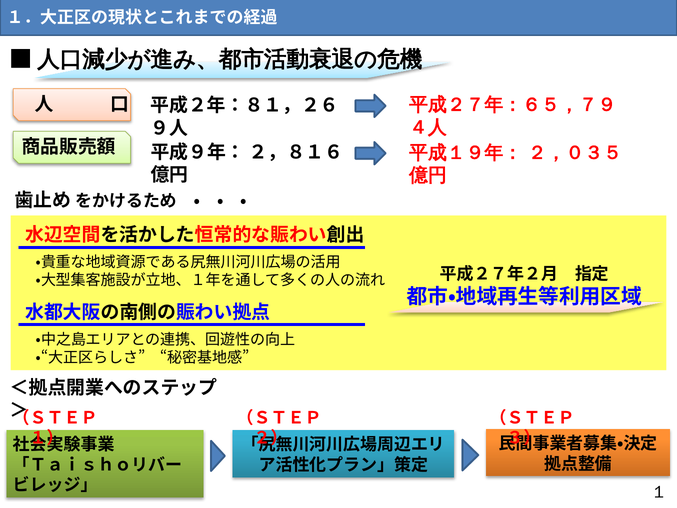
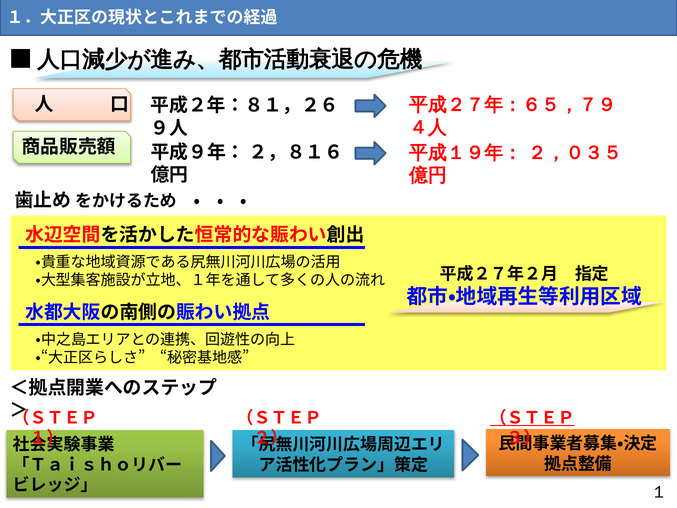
（ＳＴＥＰ at (532, 418) underline: none -> present
